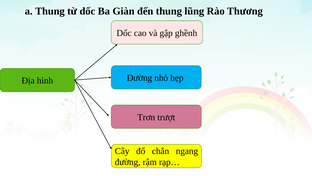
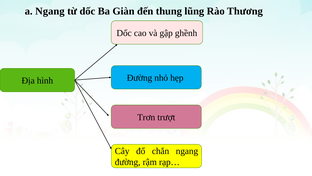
a Thung: Thung -> Ngang
